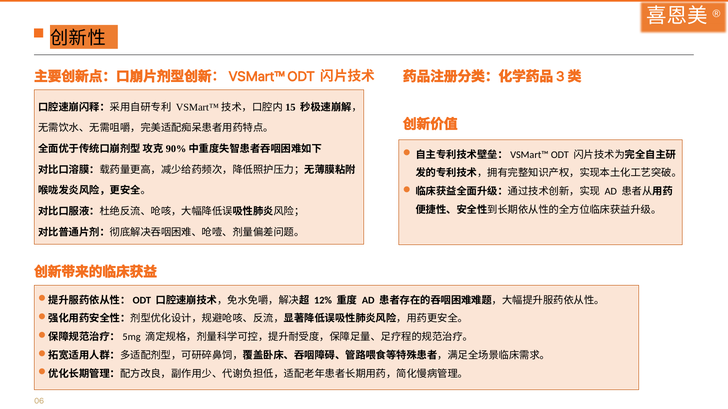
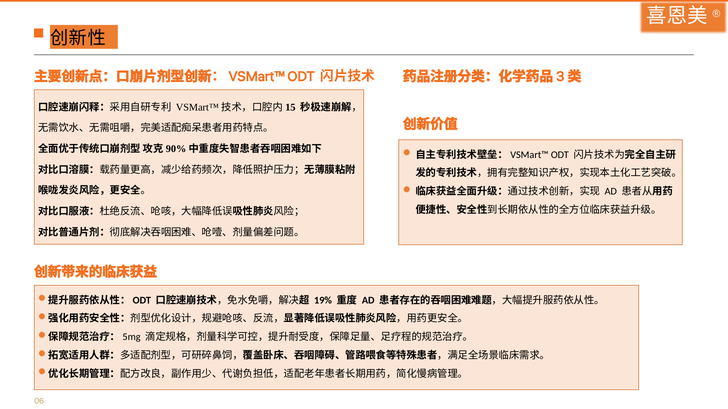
12%: 12% -> 19%
